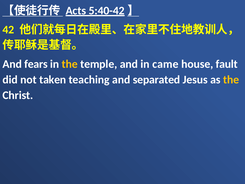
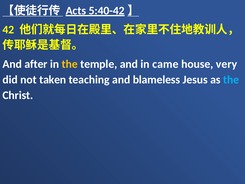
fears: fears -> after
fault: fault -> very
separated: separated -> blameless
the at (231, 80) colour: yellow -> light blue
